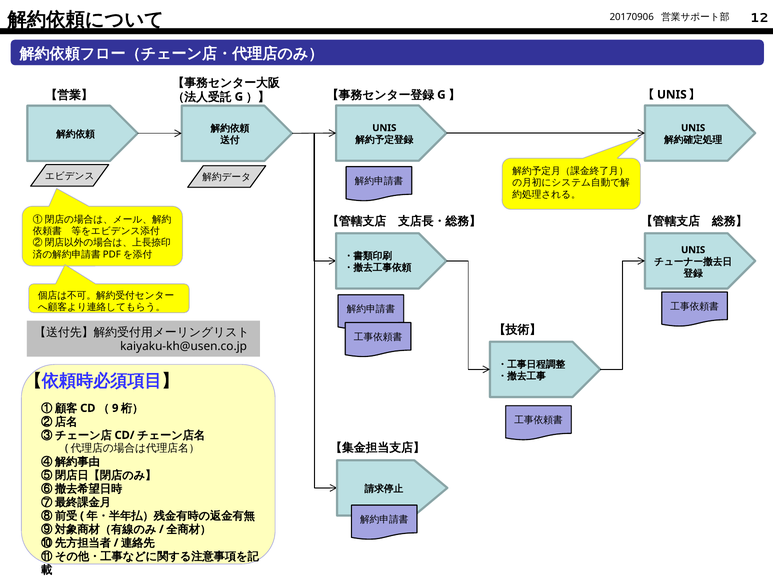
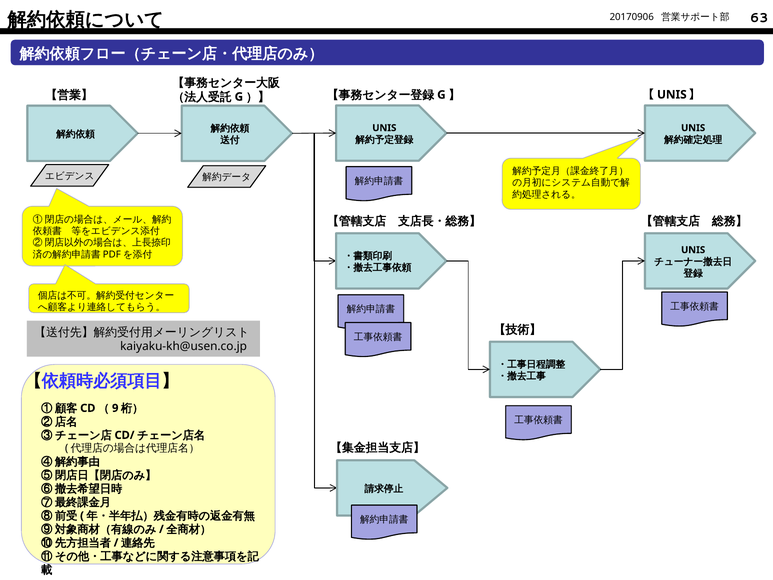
12: 12 -> 63
